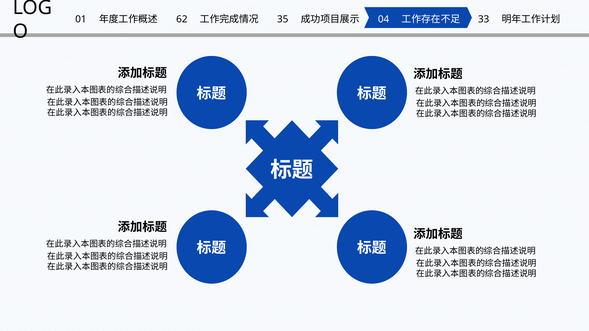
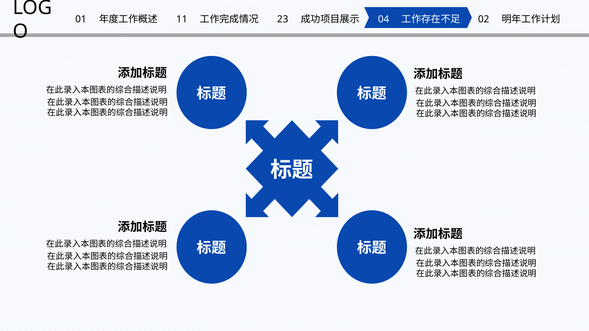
62: 62 -> 11
35: 35 -> 23
33: 33 -> 02
